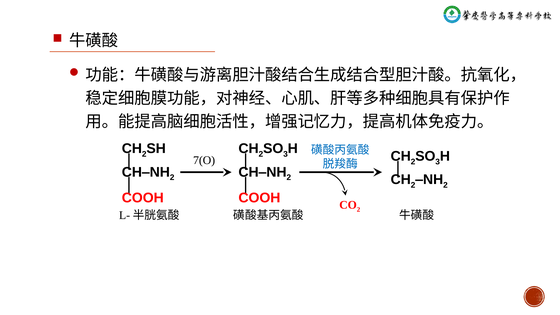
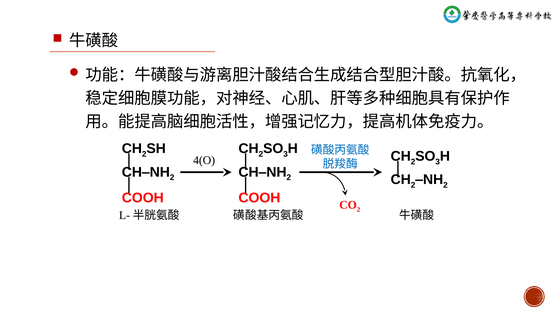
7(O: 7(O -> 4(O
